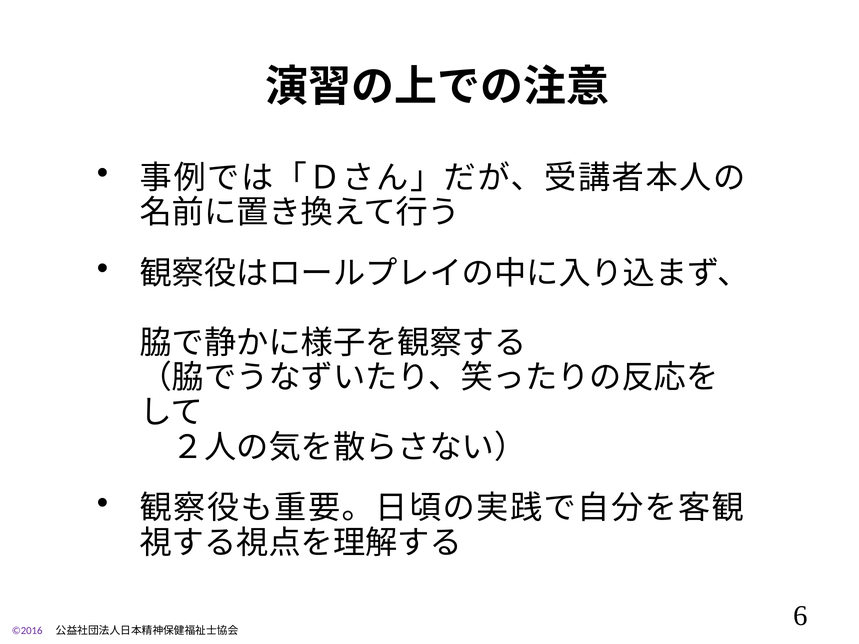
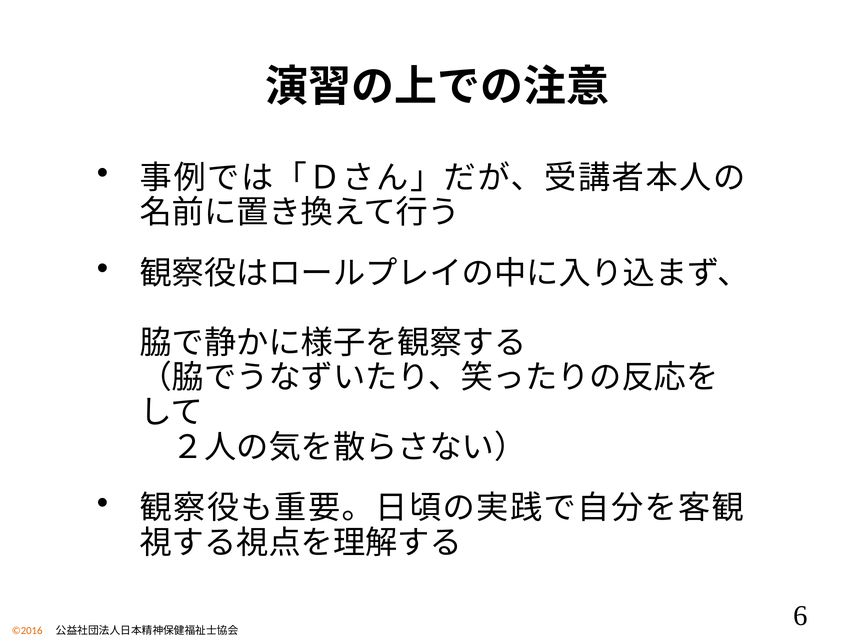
©2016 colour: purple -> orange
